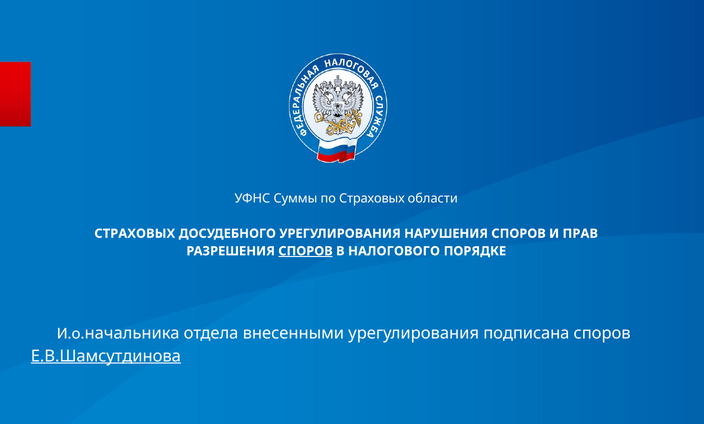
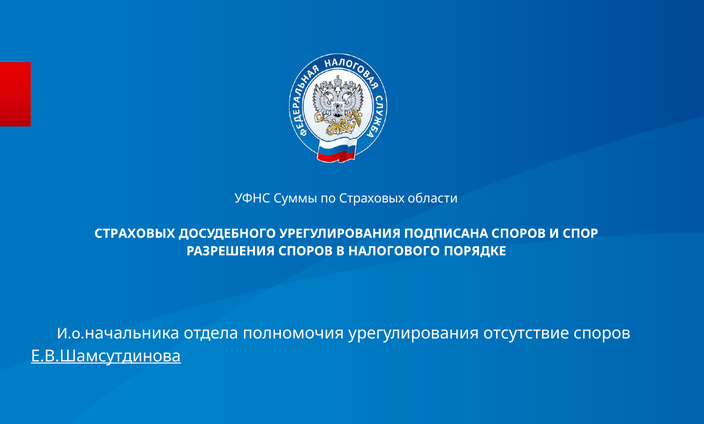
НАРУШЕНИЯ: НАРУШЕНИЯ -> ПОДПИСАНА
ПРАВ: ПРАВ -> СПОР
СПОРОВ at (305, 251) underline: present -> none
внесенными: внесенными -> полномочия
подписана: подписана -> отсутствие
